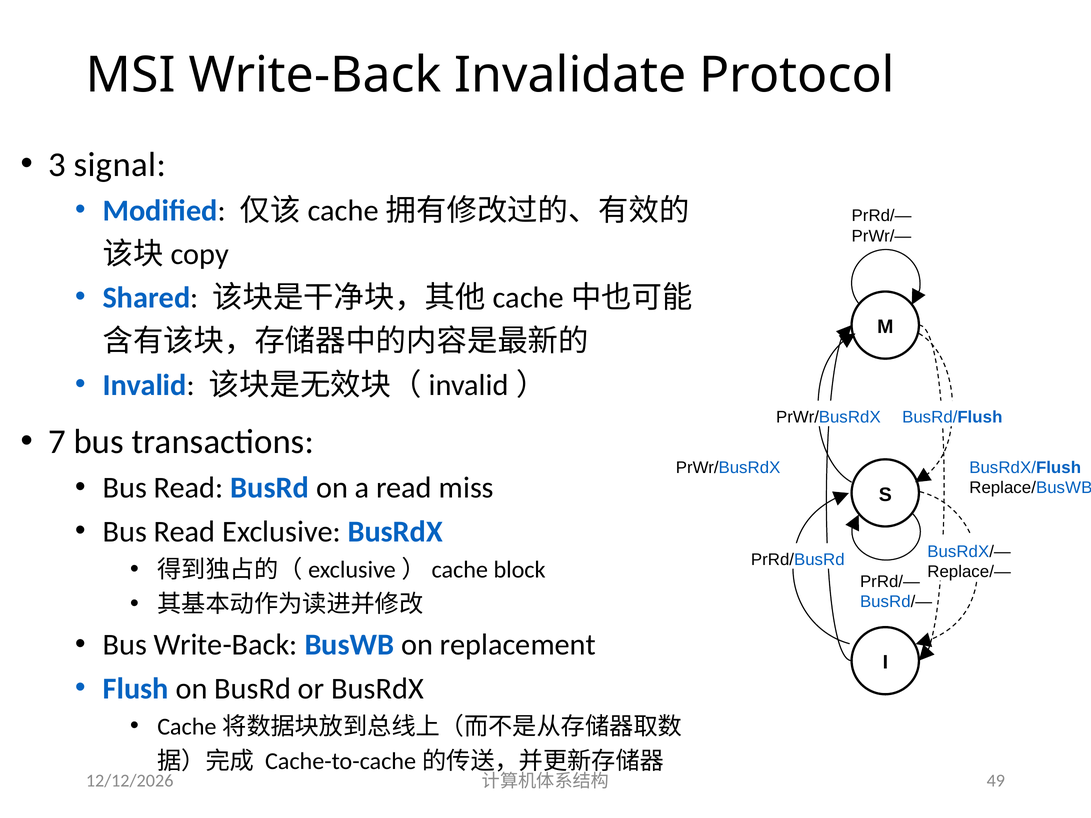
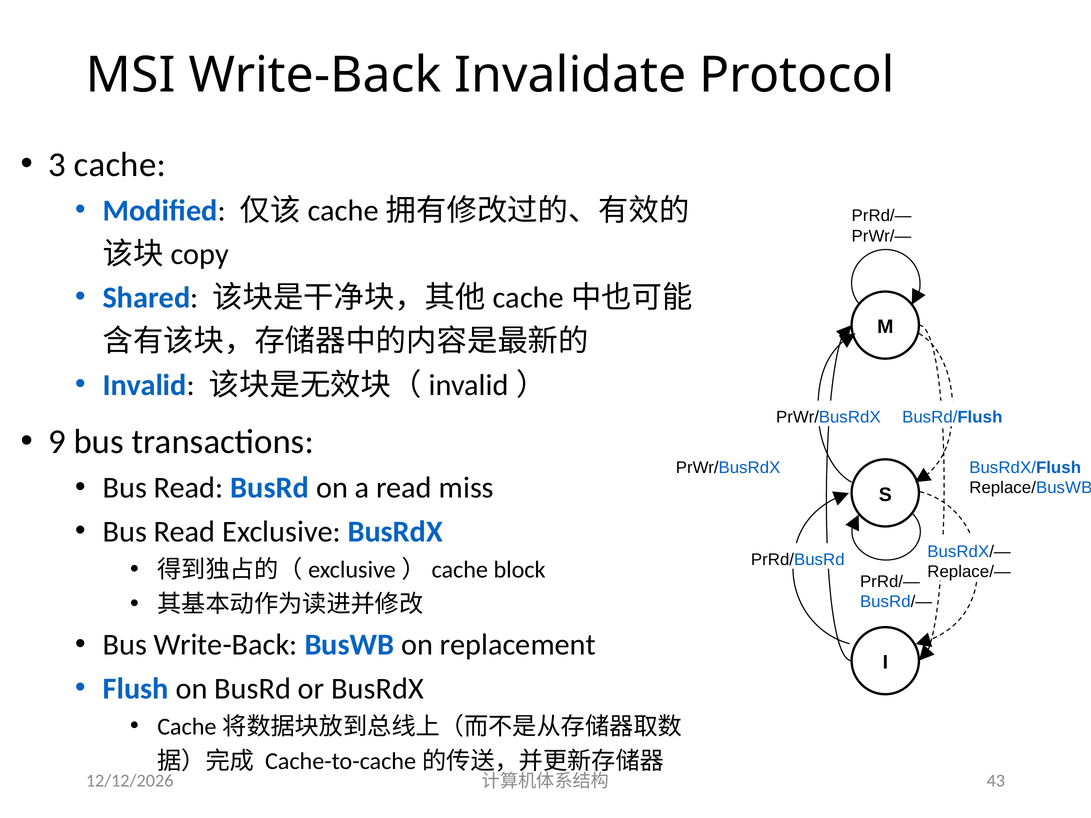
signal: signal -> cache
7: 7 -> 9
49: 49 -> 43
